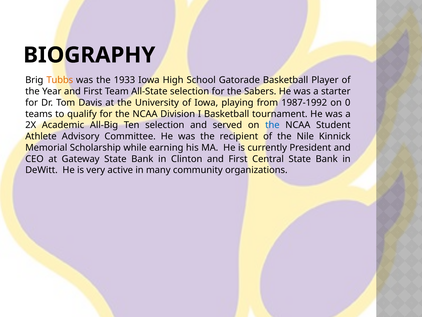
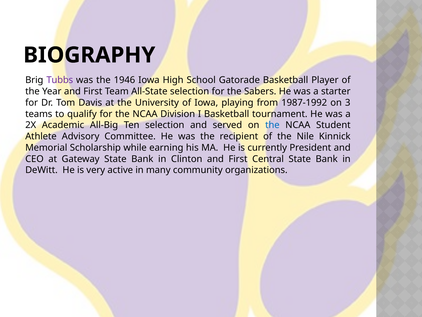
Tubbs colour: orange -> purple
1933: 1933 -> 1946
0: 0 -> 3
